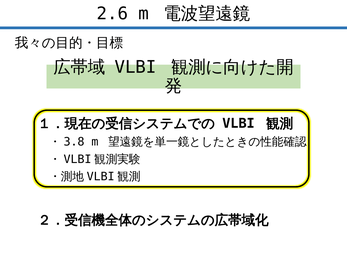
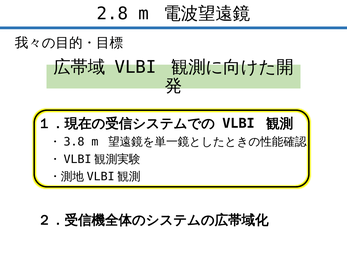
2.6: 2.6 -> 2.8
